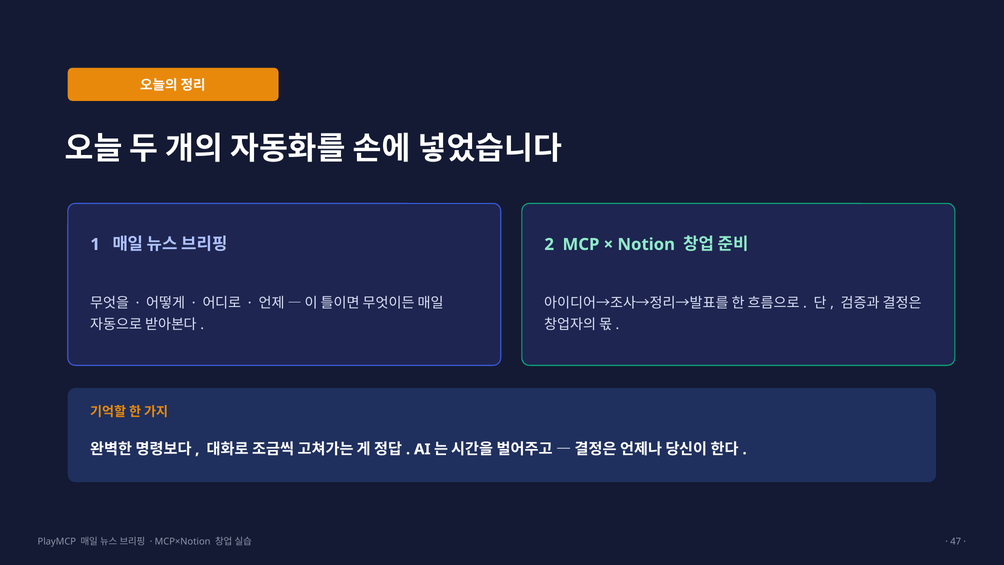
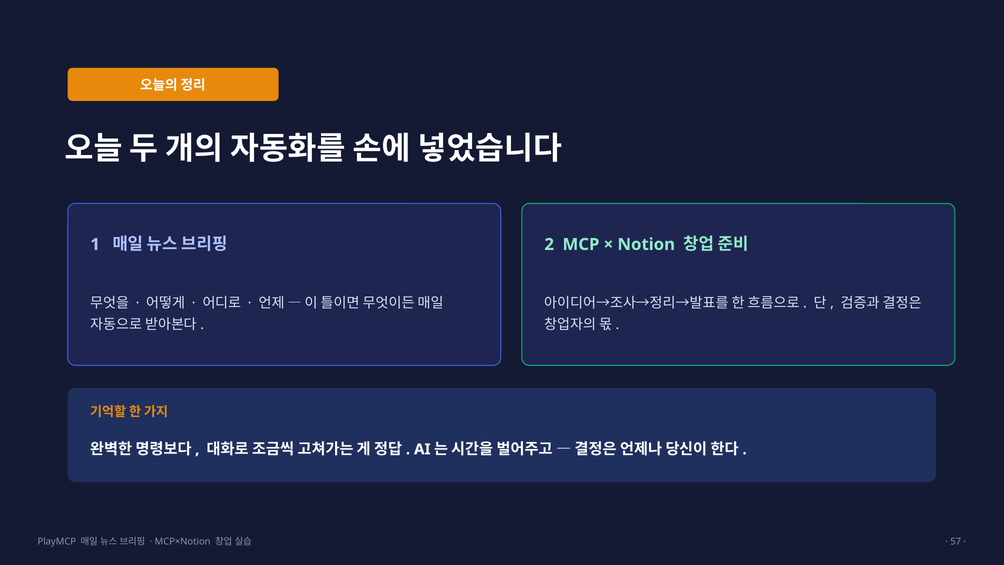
47: 47 -> 57
